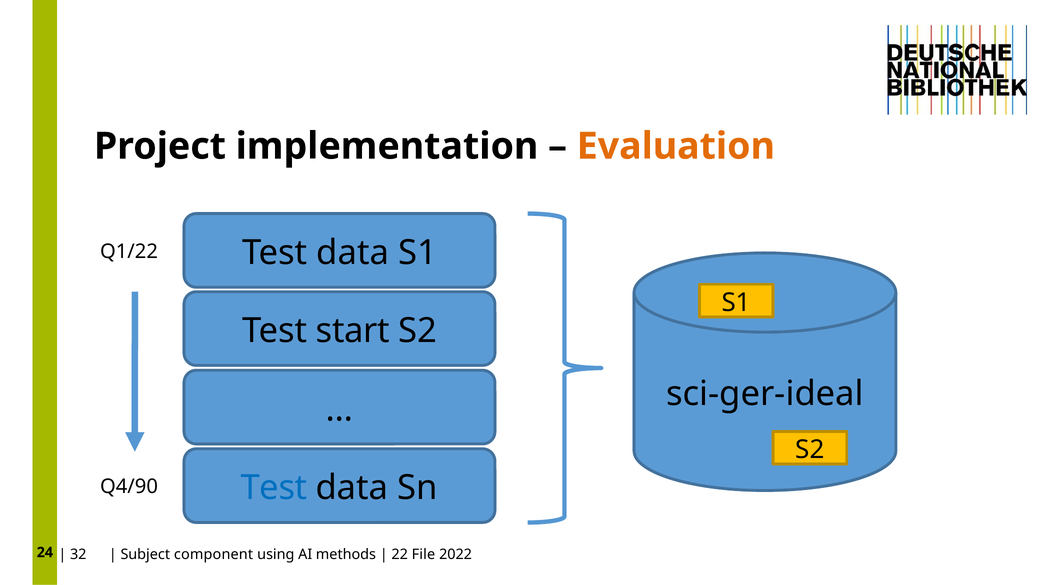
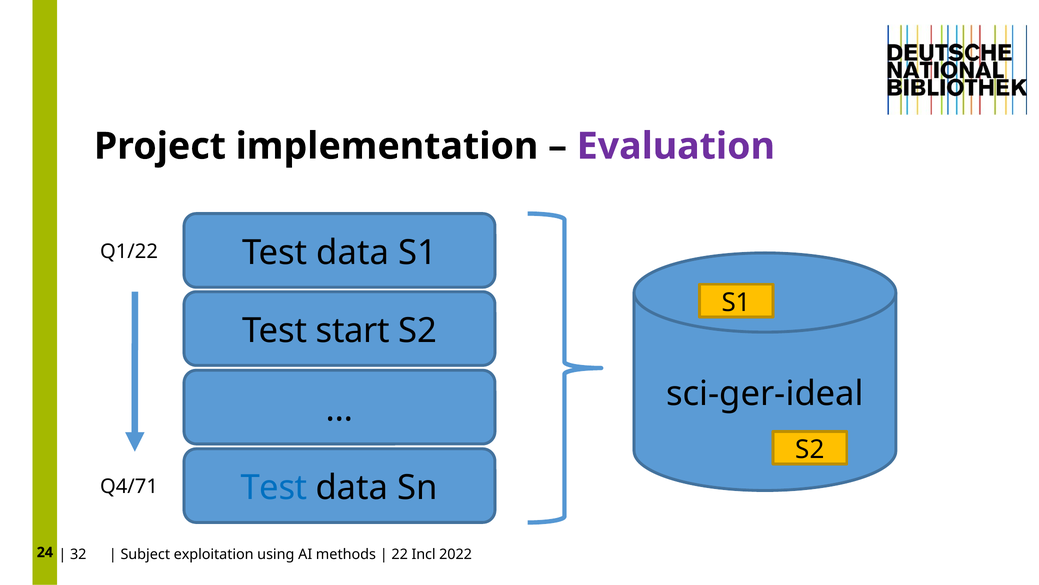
Evaluation colour: orange -> purple
Q4/90: Q4/90 -> Q4/71
component: component -> exploitation
File: File -> Incl
